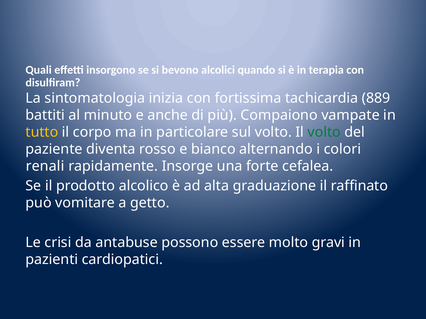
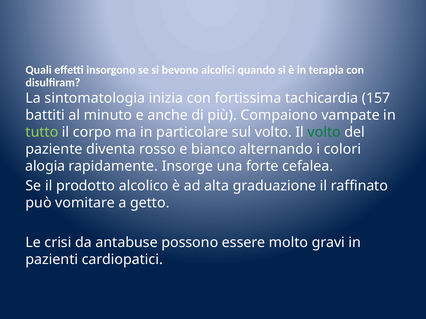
889: 889 -> 157
tutto colour: yellow -> light green
renali: renali -> alogia
